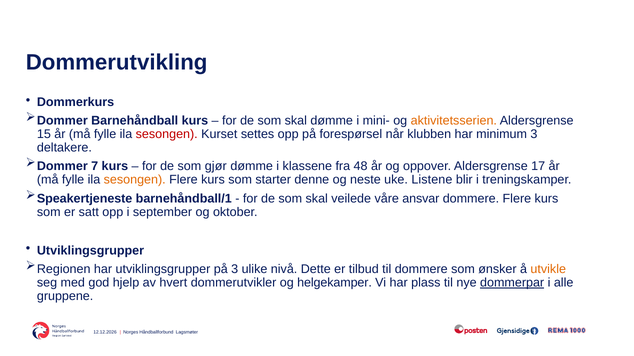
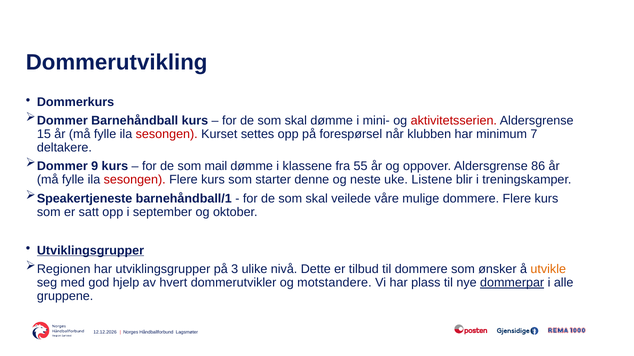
aktivitetsserien colour: orange -> red
minimum 3: 3 -> 7
7: 7 -> 9
gjør: gjør -> mail
48: 48 -> 55
17: 17 -> 86
sesongen at (135, 180) colour: orange -> red
ansvar: ansvar -> mulige
Utviklingsgrupper at (91, 251) underline: none -> present
helgekamper: helgekamper -> motstandere
